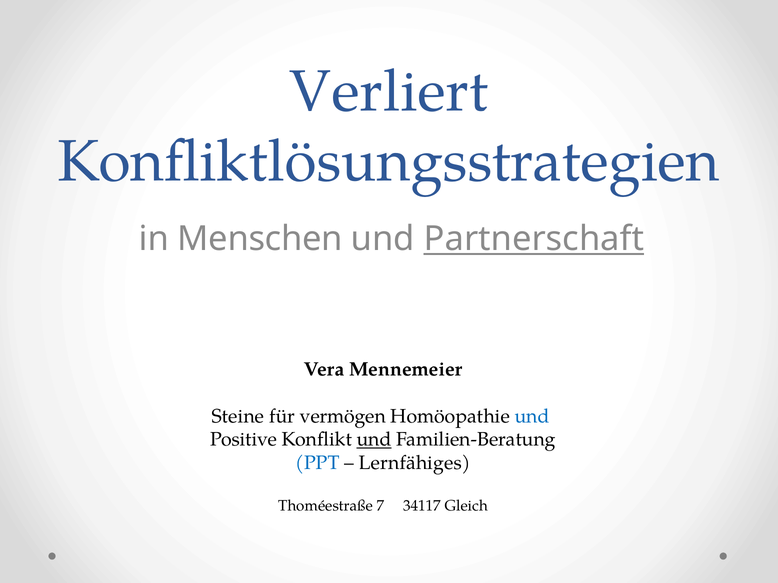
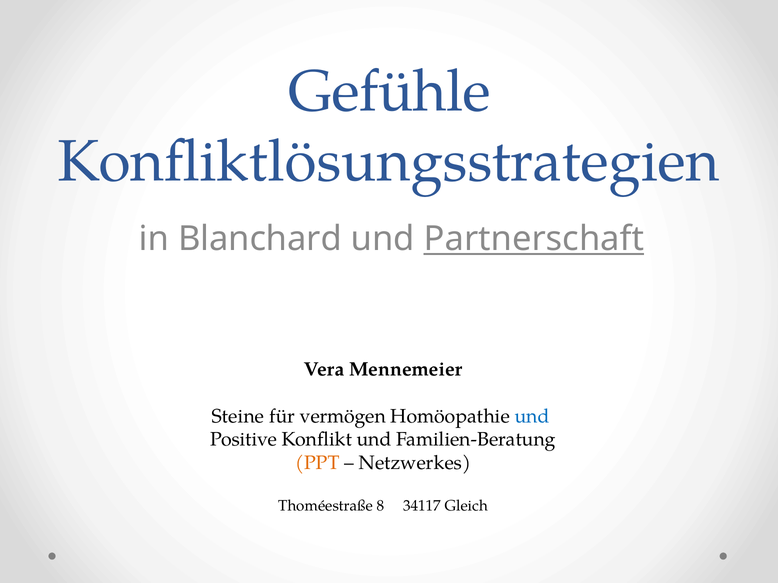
Verliert: Verliert -> Gefühle
Menschen: Menschen -> Blanchard
und at (374, 440) underline: present -> none
PPT colour: blue -> orange
Lernfähiges: Lernfähiges -> Netzwerkes
7: 7 -> 8
